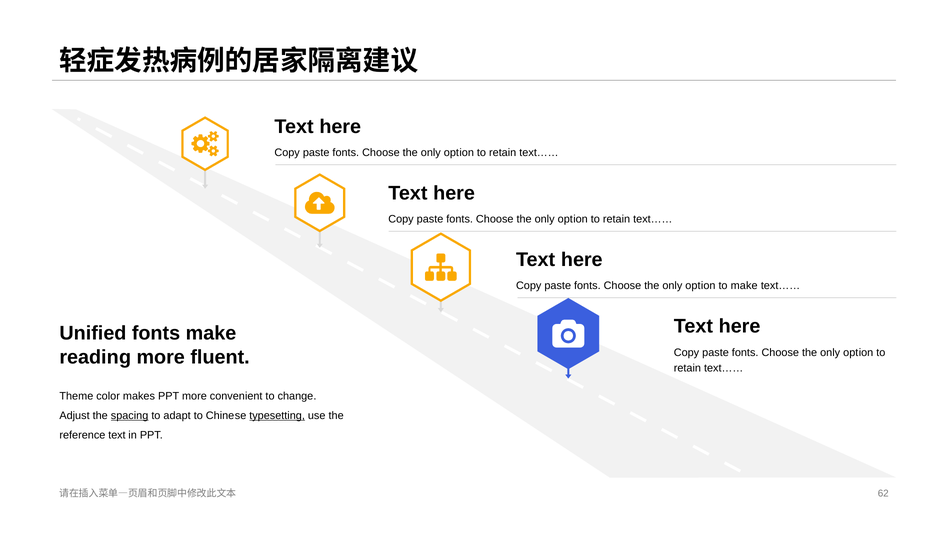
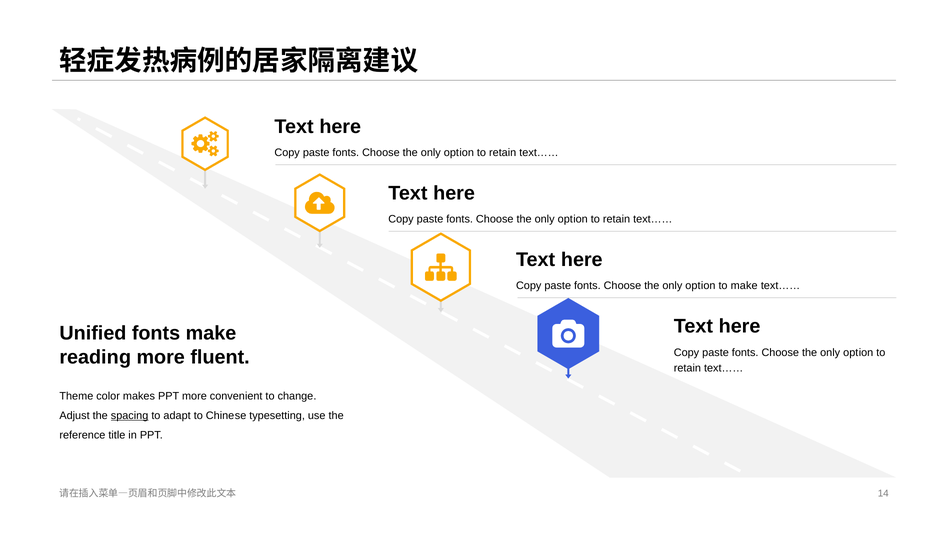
typesetting underline: present -> none
reference text: text -> title
62: 62 -> 14
